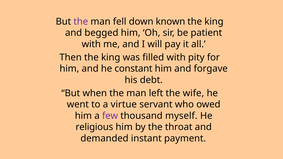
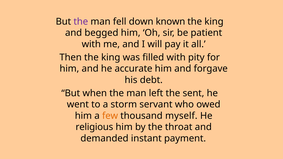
constant: constant -> accurate
wife: wife -> sent
virtue: virtue -> storm
few colour: purple -> orange
